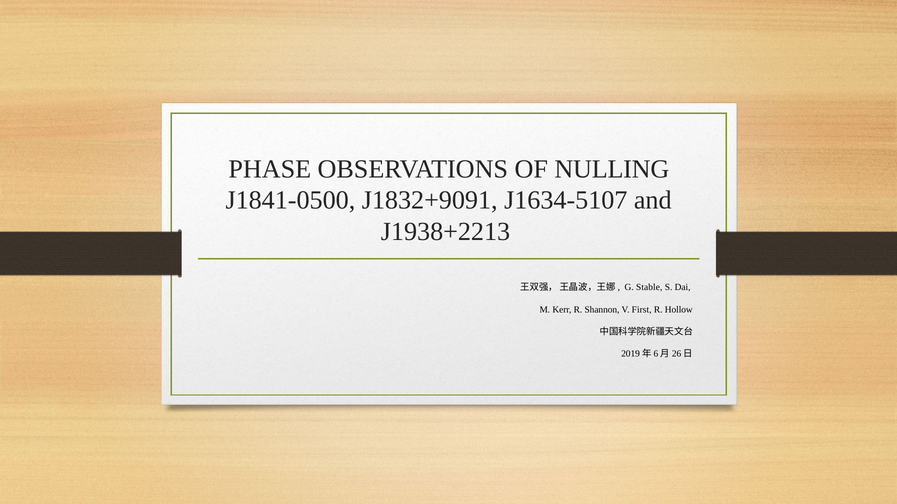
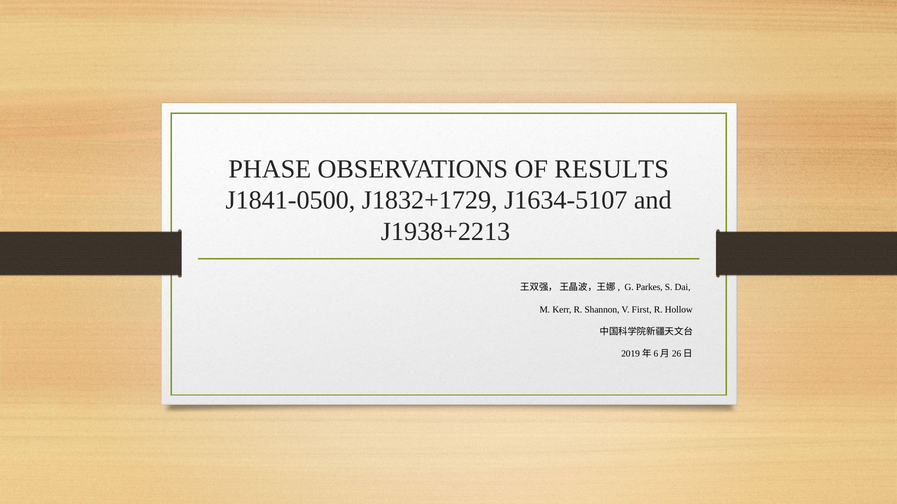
NULLING: NULLING -> RESULTS
J1832+9091: J1832+9091 -> J1832+1729
Stable: Stable -> Parkes
